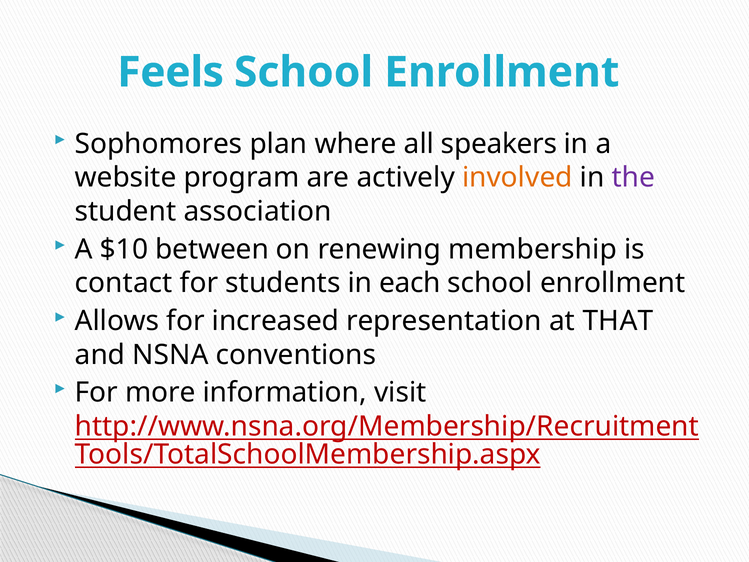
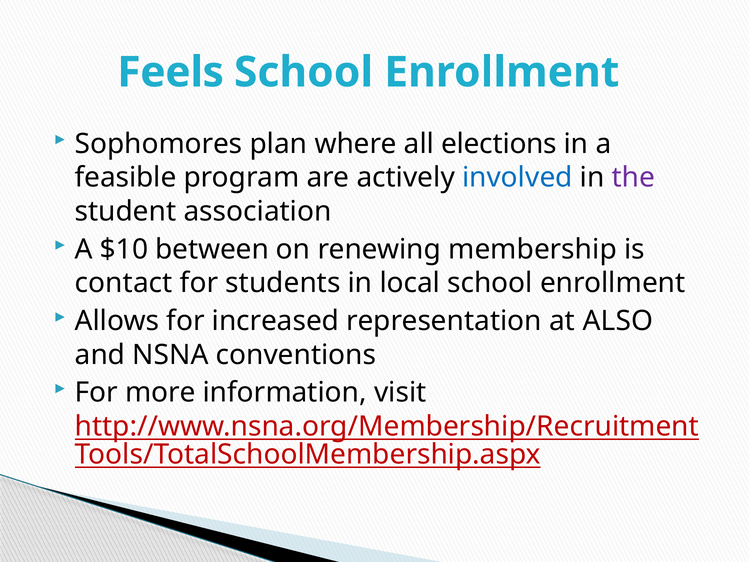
speakers: speakers -> elections
website: website -> feasible
involved colour: orange -> blue
each: each -> local
THAT: THAT -> ALSO
